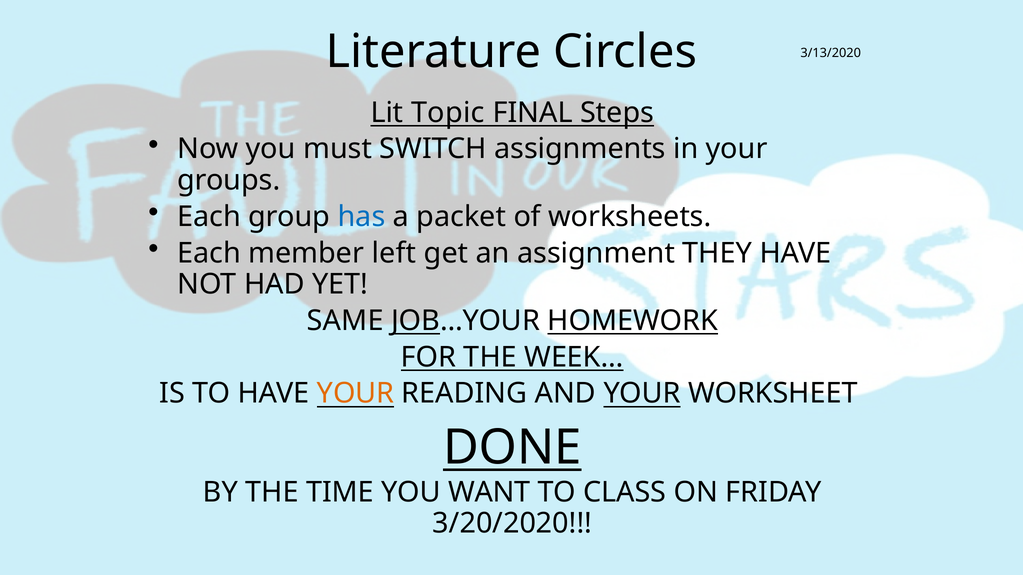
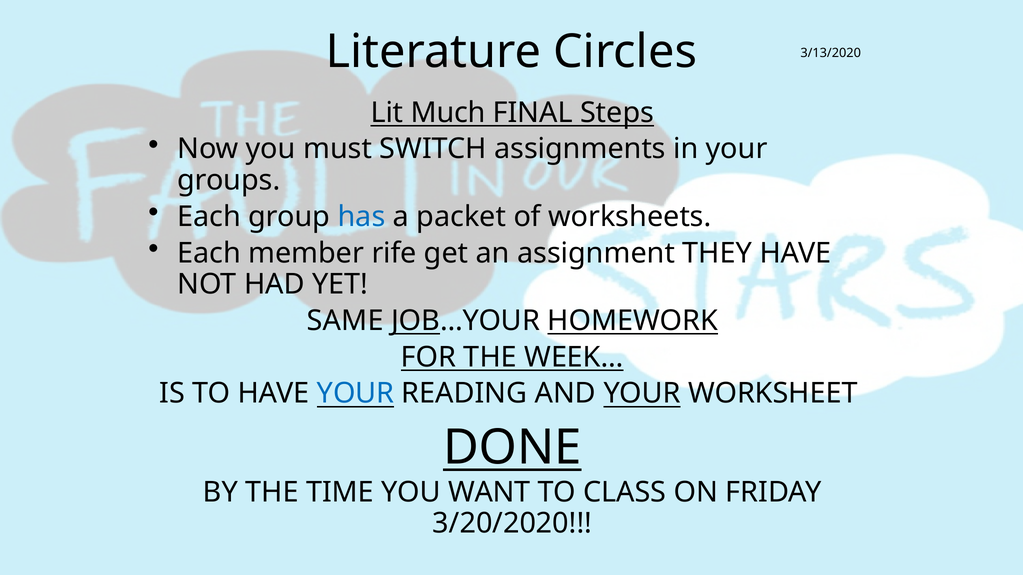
Topic: Topic -> Much
left: left -> rife
YOUR at (356, 394) colour: orange -> blue
